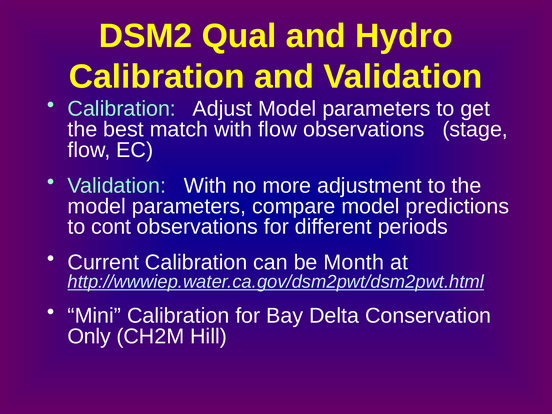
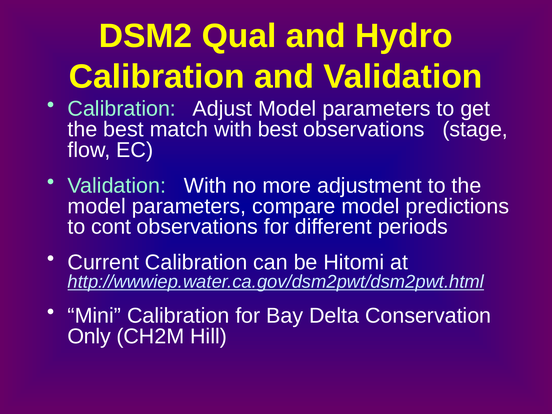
with flow: flow -> best
Month: Month -> Hitomi
